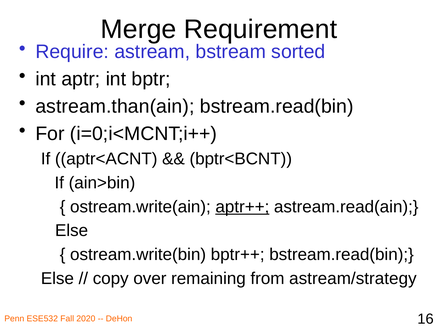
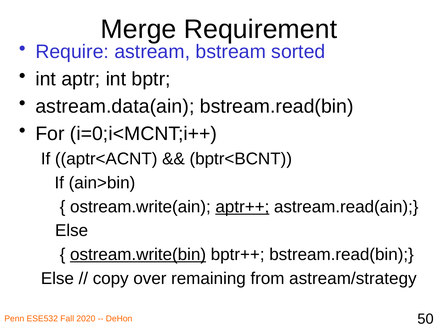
astream.than(ain: astream.than(ain -> astream.data(ain
ostream.write(bin underline: none -> present
16: 16 -> 50
